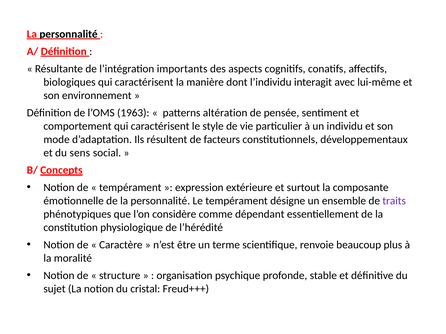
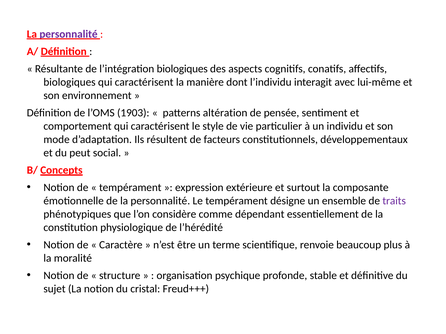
personnalité at (69, 34) colour: black -> purple
l’intégration importants: importants -> biologiques
1963: 1963 -> 1903
sens: sens -> peut
